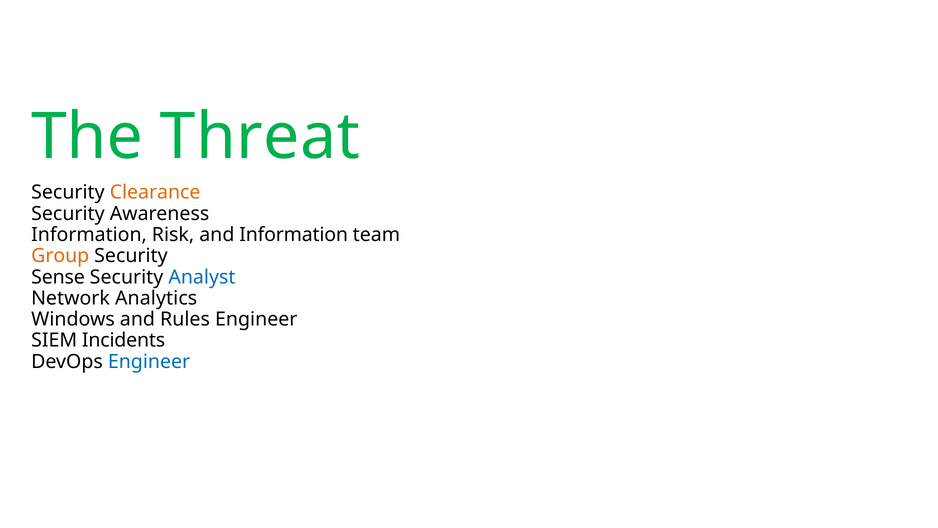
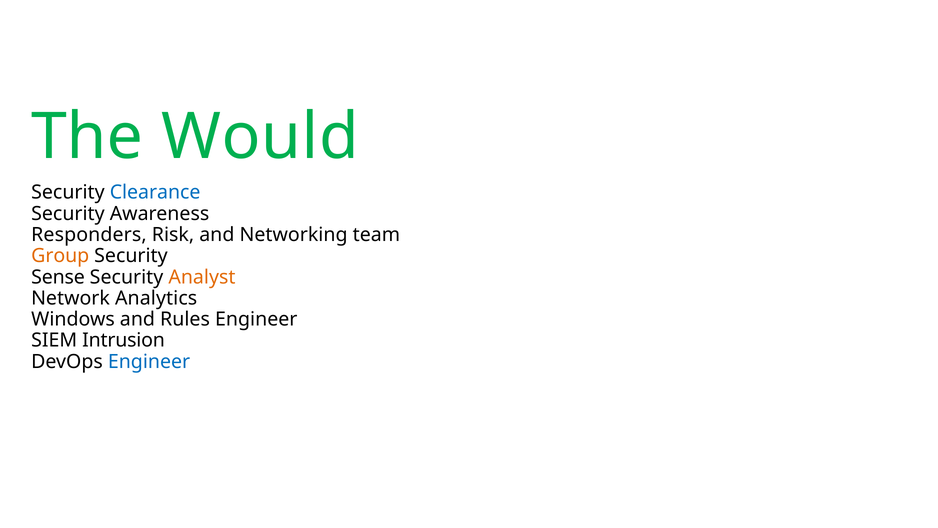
Threat: Threat -> Would
Clearance colour: orange -> blue
Information at (89, 235): Information -> Responders
and Information: Information -> Networking
Analyst colour: blue -> orange
Incidents: Incidents -> Intrusion
